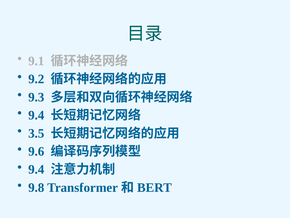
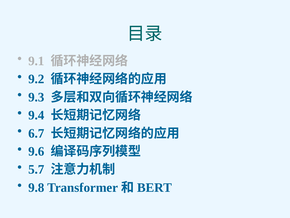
3.5: 3.5 -> 6.7
9.4 at (36, 169): 9.4 -> 5.7
